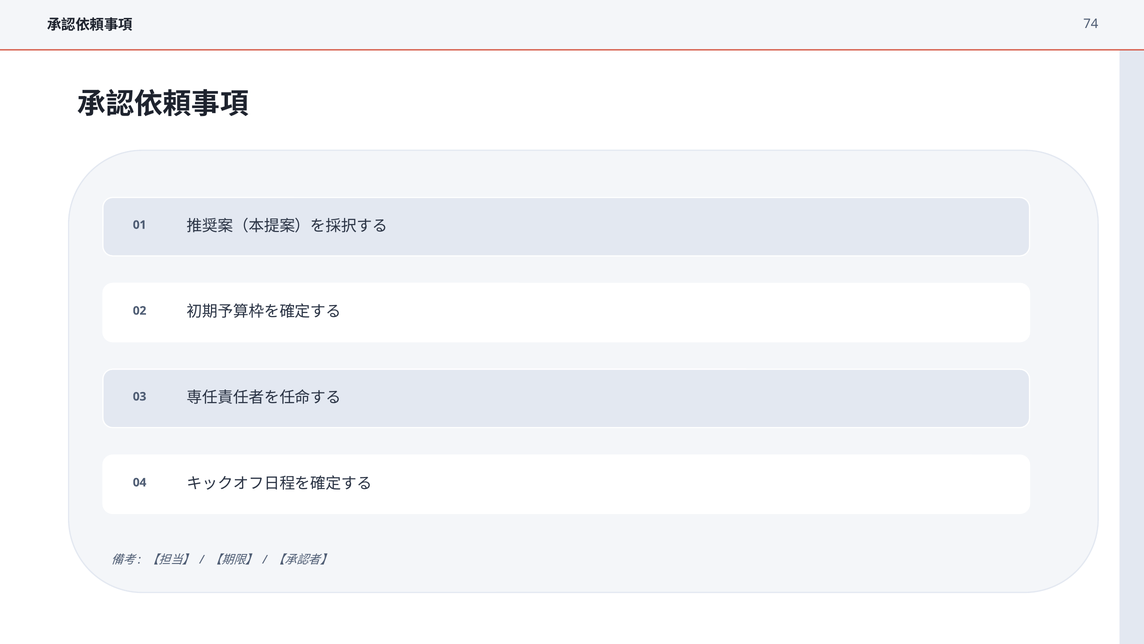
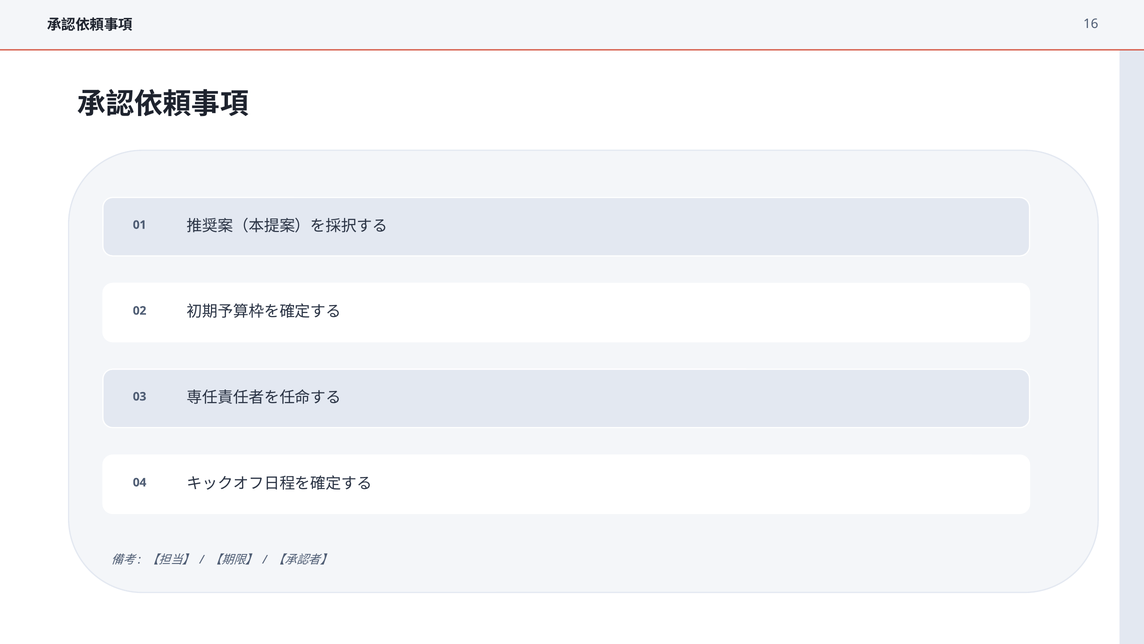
74: 74 -> 16
